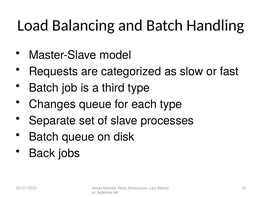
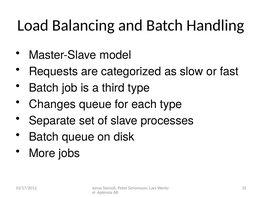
Back: Back -> More
